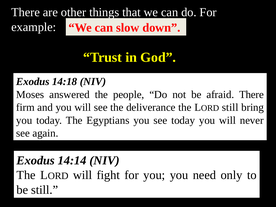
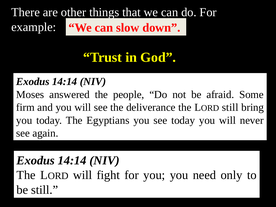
14:18 at (65, 82): 14:18 -> 14:14
afraid There: There -> Some
